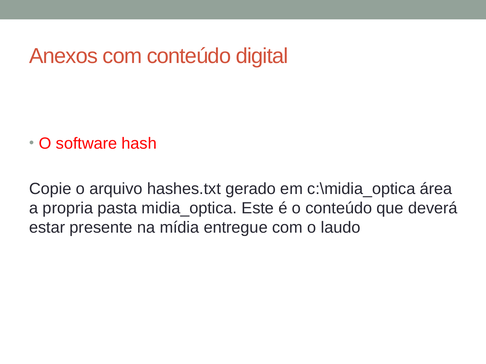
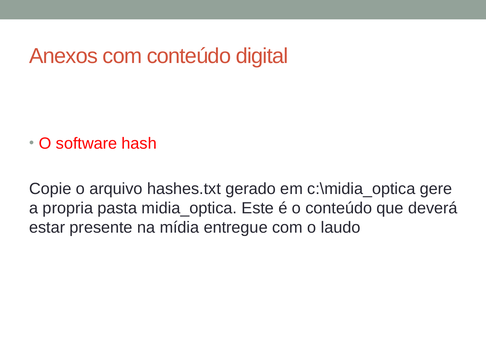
área: área -> gere
